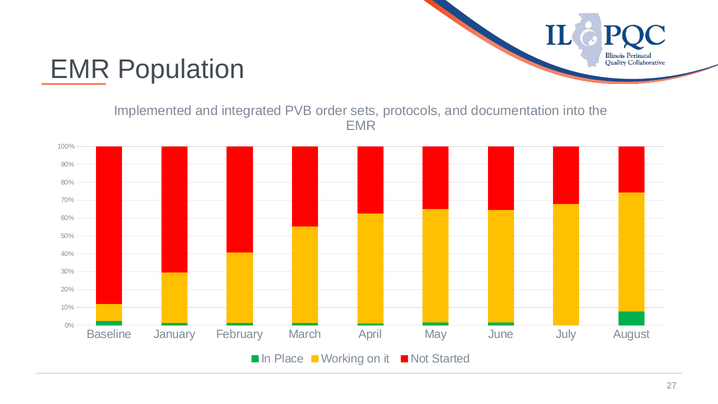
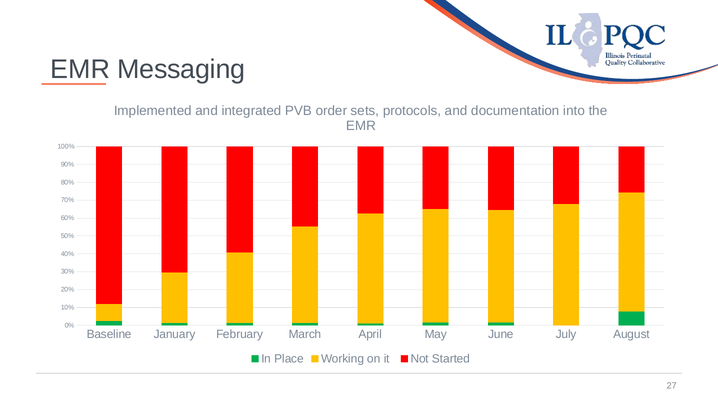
Population: Population -> Messaging
